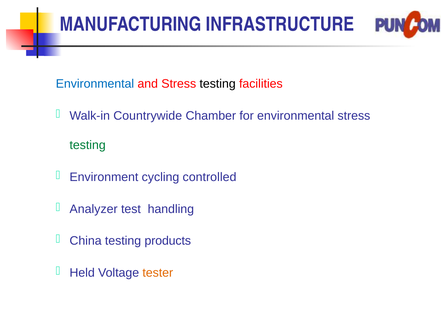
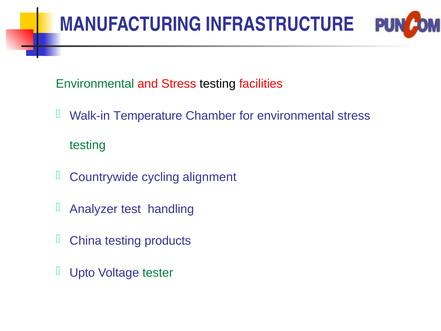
Environmental at (95, 84) colour: blue -> green
Countrywide: Countrywide -> Temperature
Environment: Environment -> Countrywide
controlled: controlled -> alignment
Held: Held -> Upto
tester colour: orange -> green
